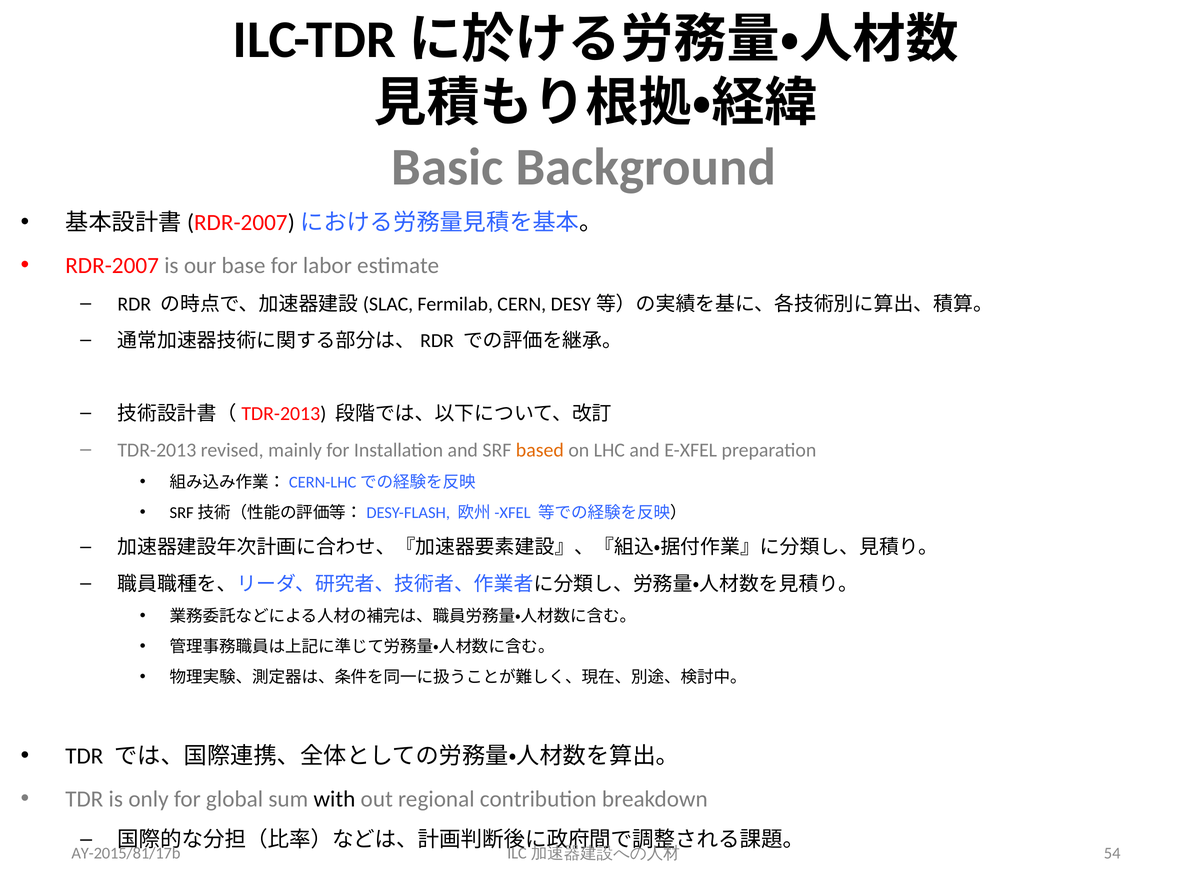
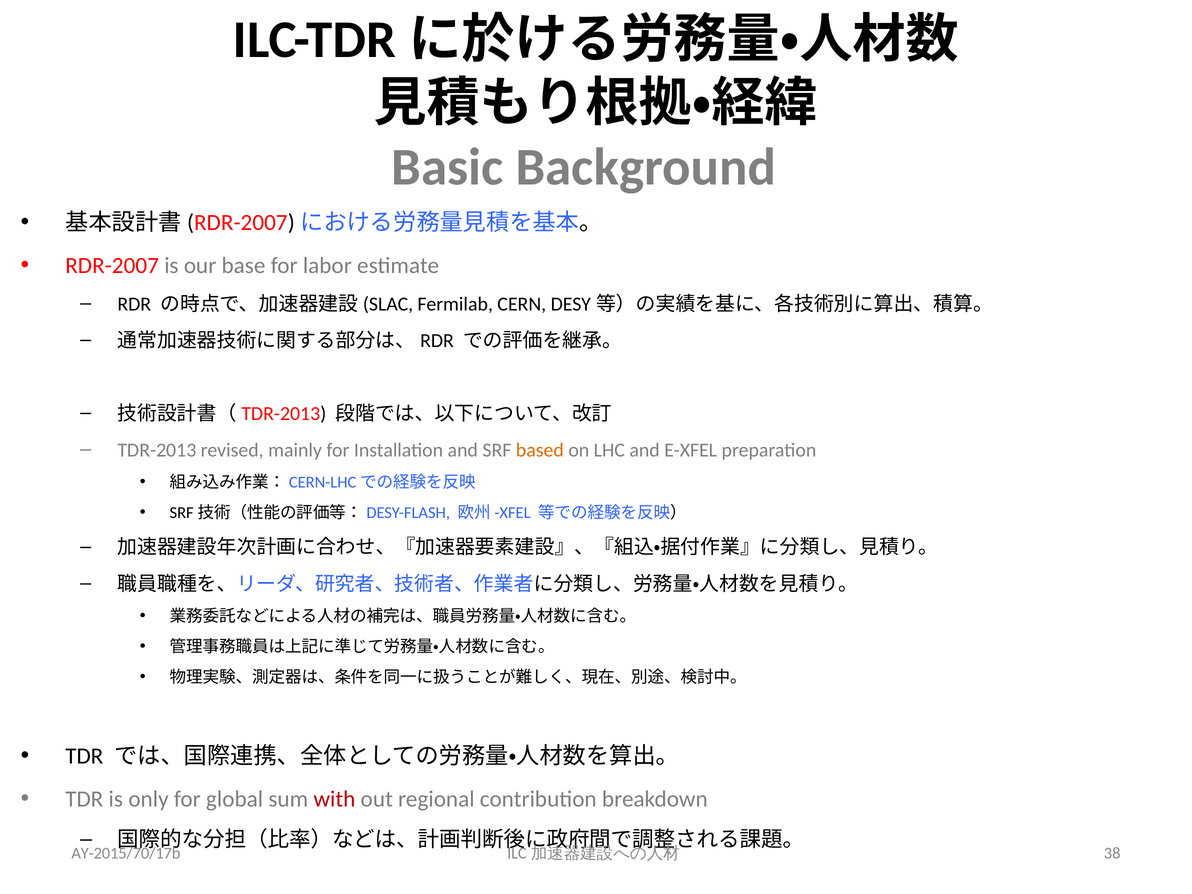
with colour: black -> red
AY-2015/81/17b: AY-2015/81/17b -> AY-2015/70/17b
54: 54 -> 38
